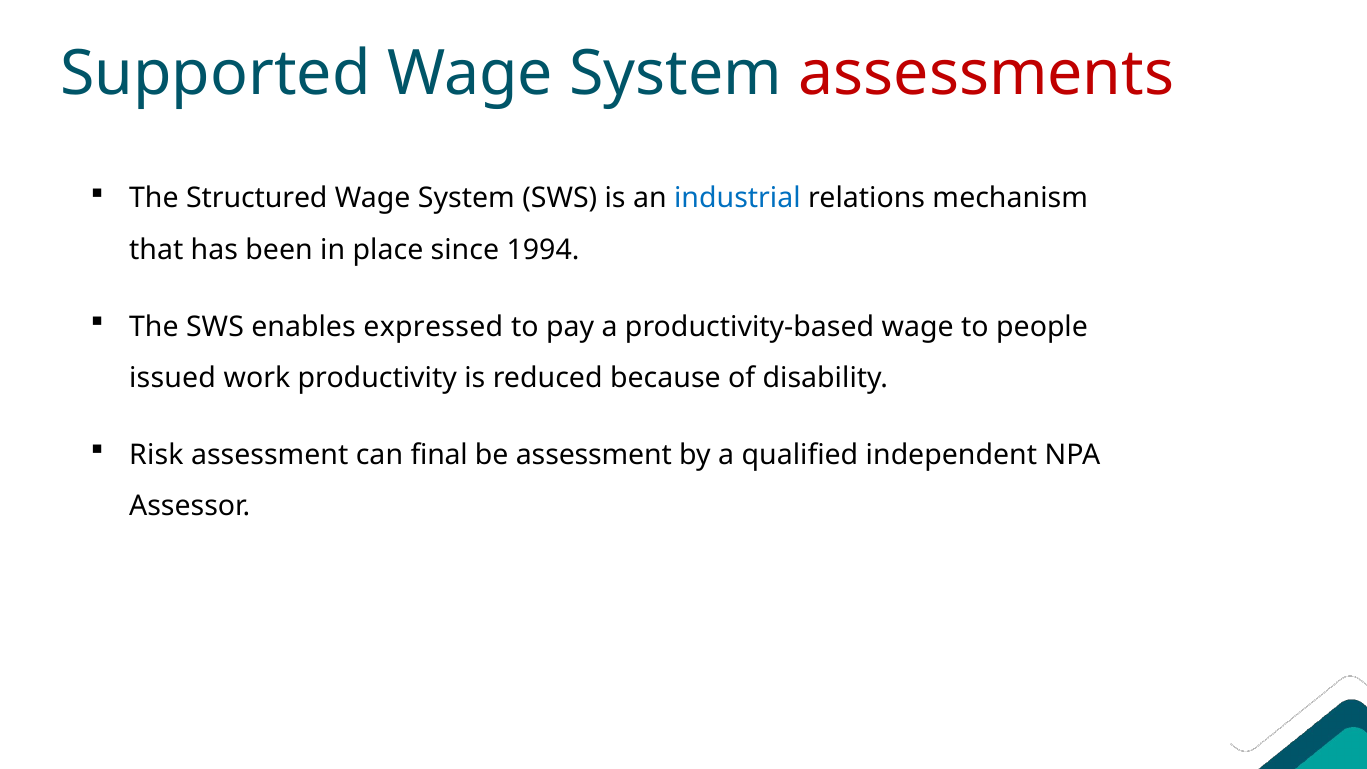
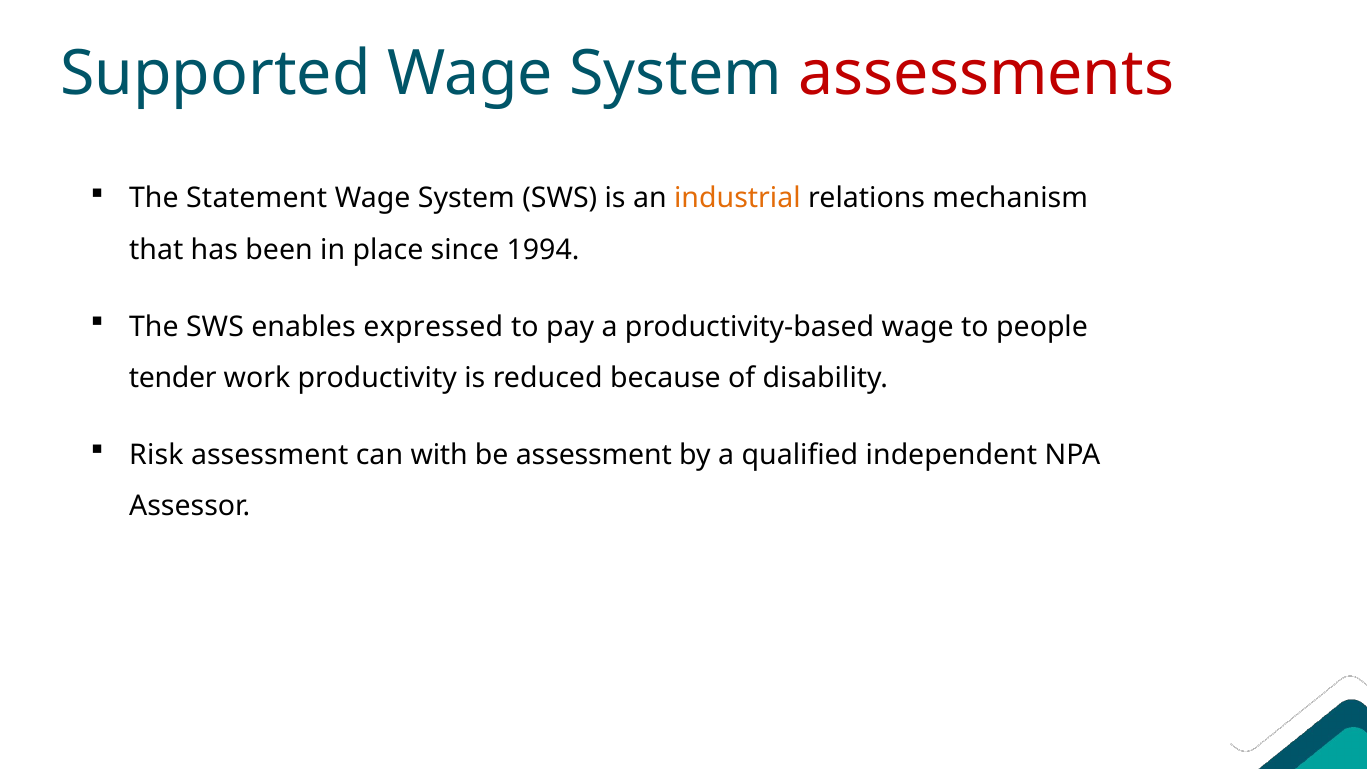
Structured: Structured -> Statement
industrial colour: blue -> orange
issued: issued -> tender
final: final -> with
